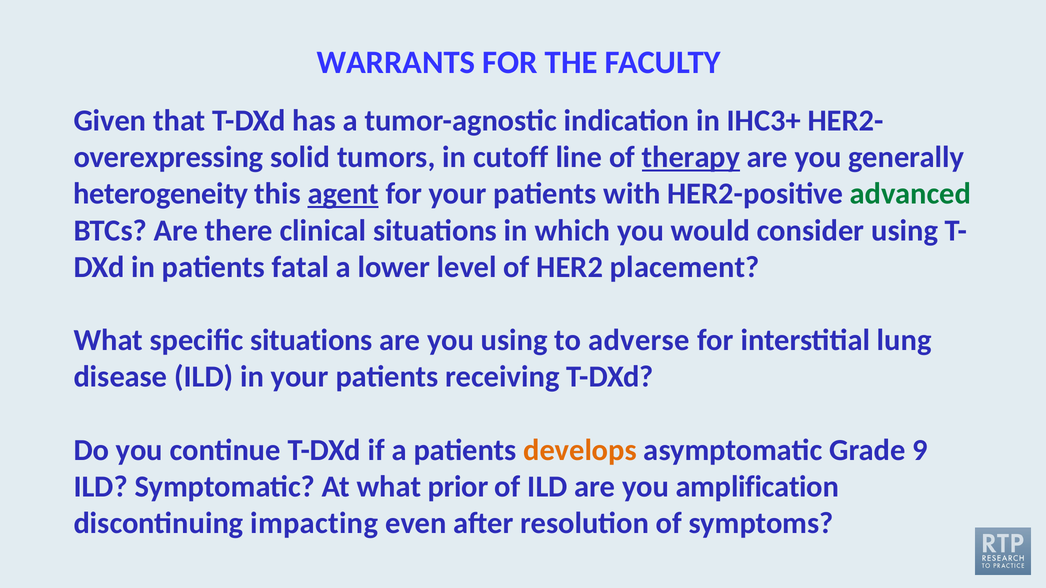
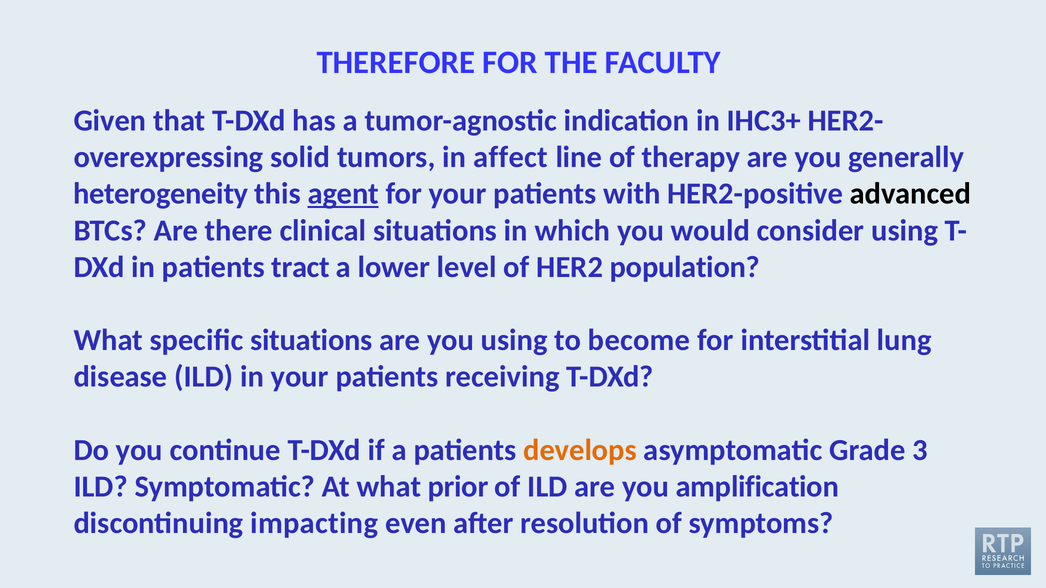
WARRANTS: WARRANTS -> THEREFORE
cutoff: cutoff -> affect
therapy underline: present -> none
advanced colour: green -> black
fatal: fatal -> tract
placement: placement -> population
adverse: adverse -> become
9: 9 -> 3
